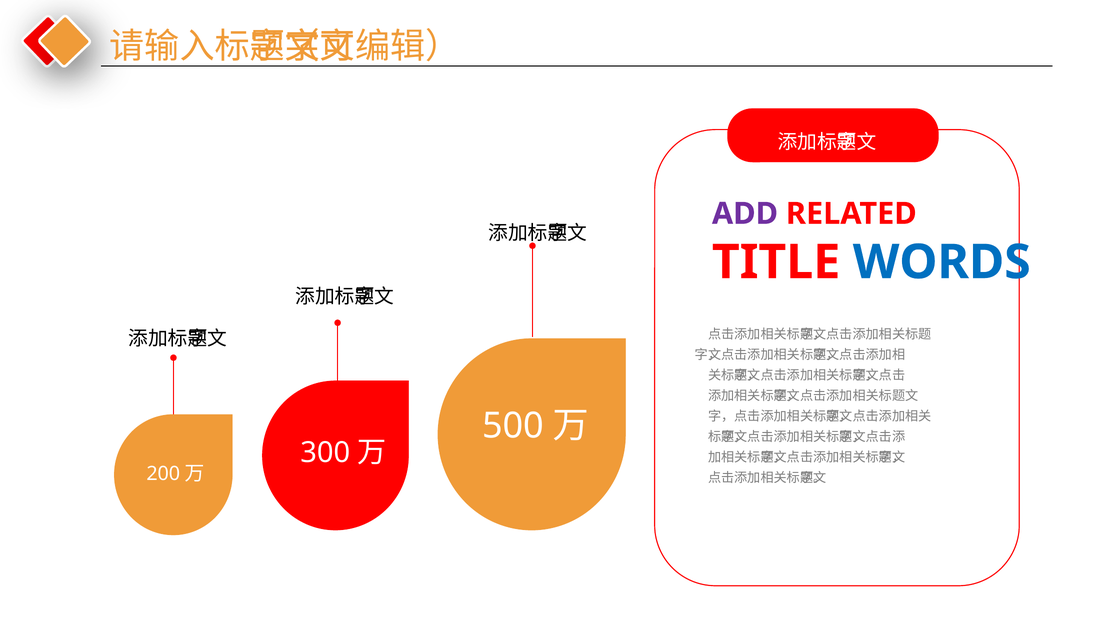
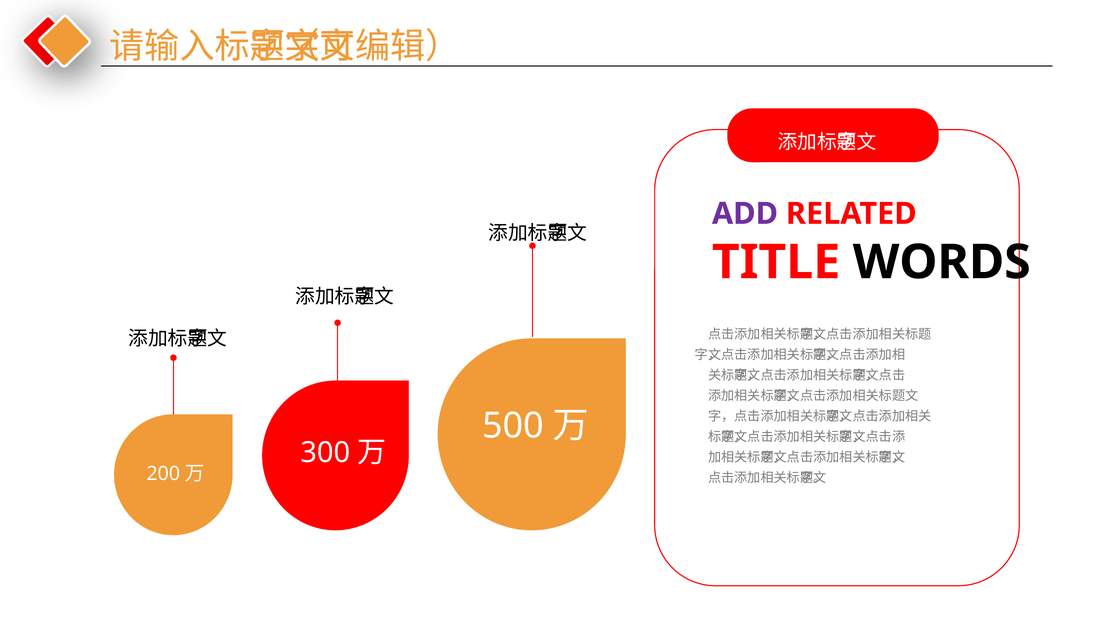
WORDS colour: blue -> black
